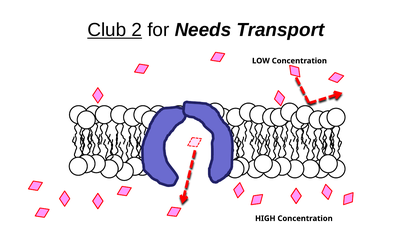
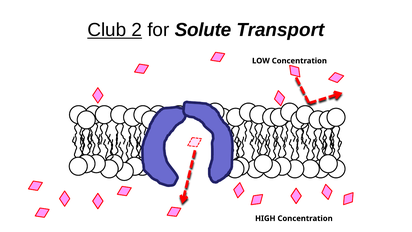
Needs: Needs -> Solute
